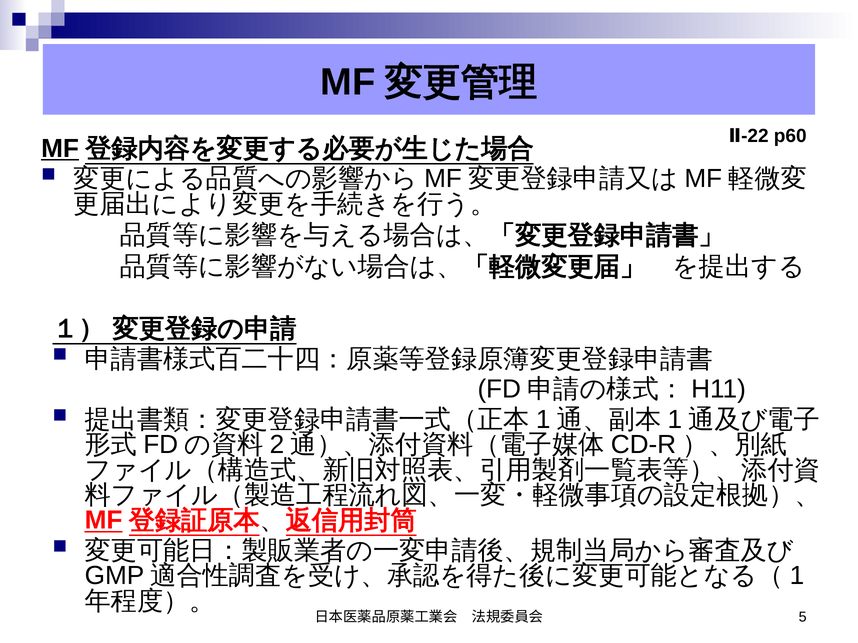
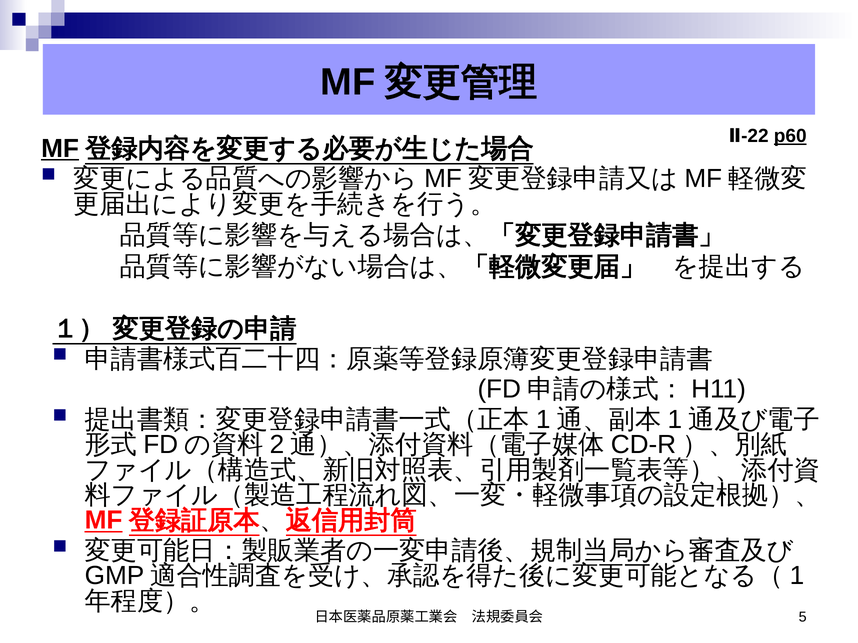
p60 underline: none -> present
